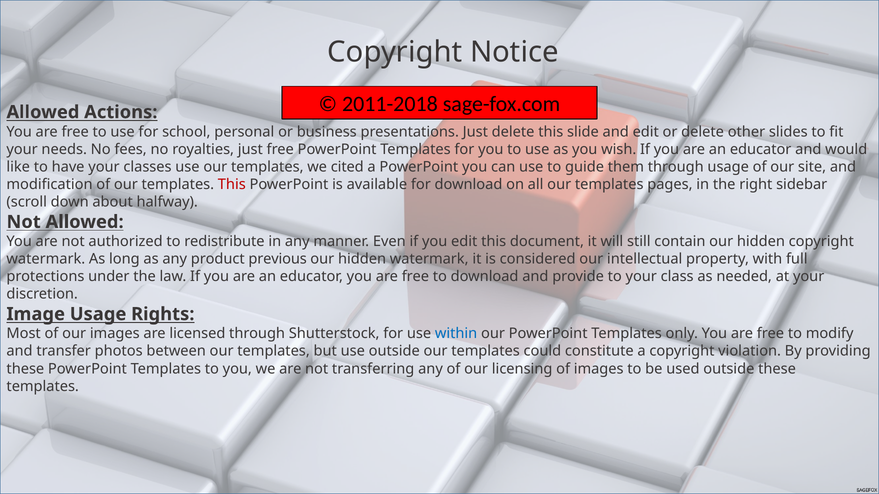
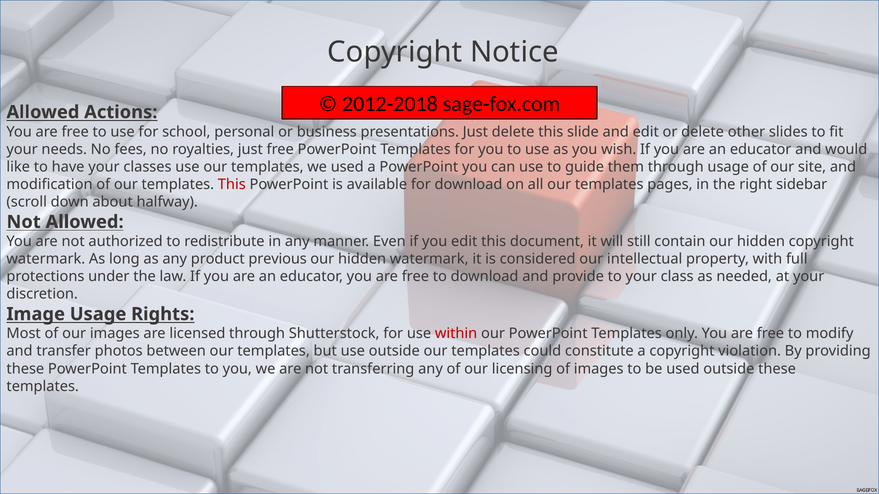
2011-2018: 2011-2018 -> 2012-2018
we cited: cited -> used
within colour: blue -> red
